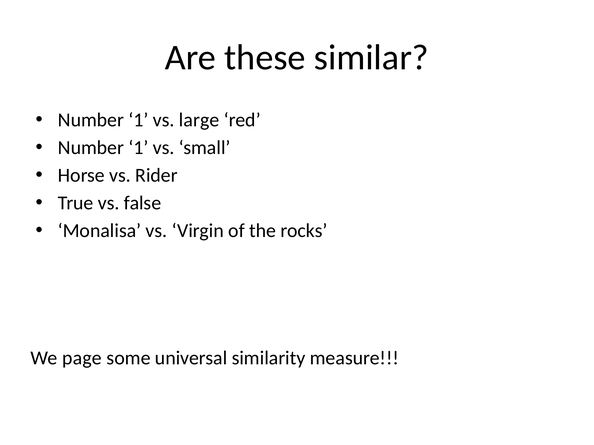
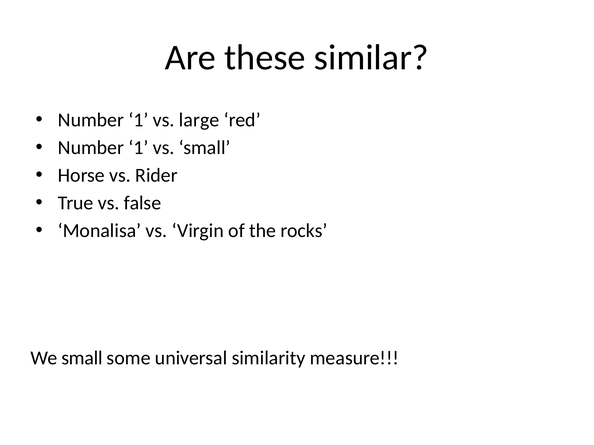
We page: page -> small
